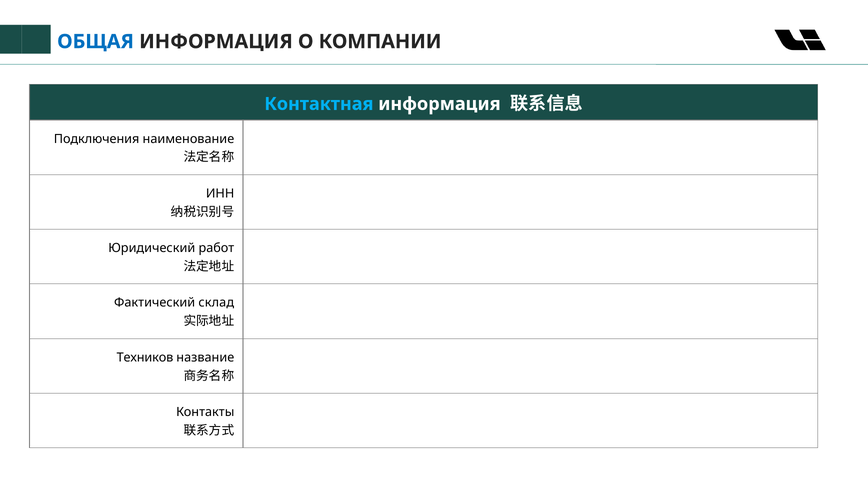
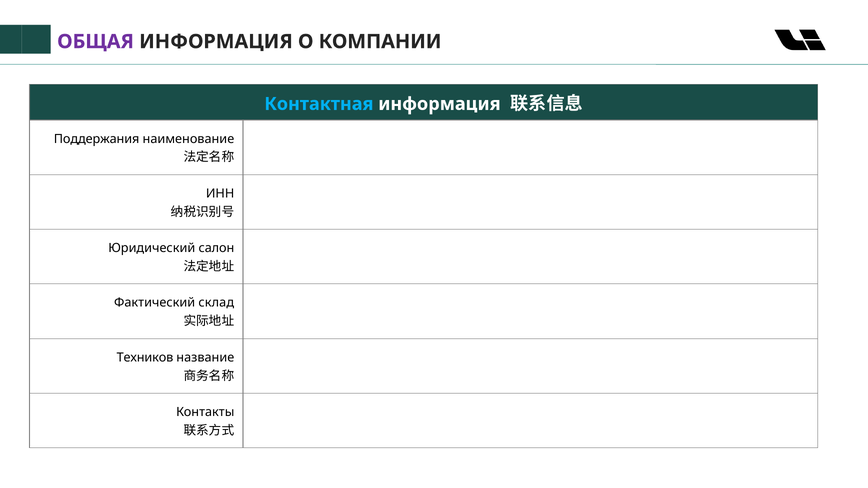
ОБЩАЯ colour: blue -> purple
Подключения: Подключения -> Поддержания
работ: работ -> салон
